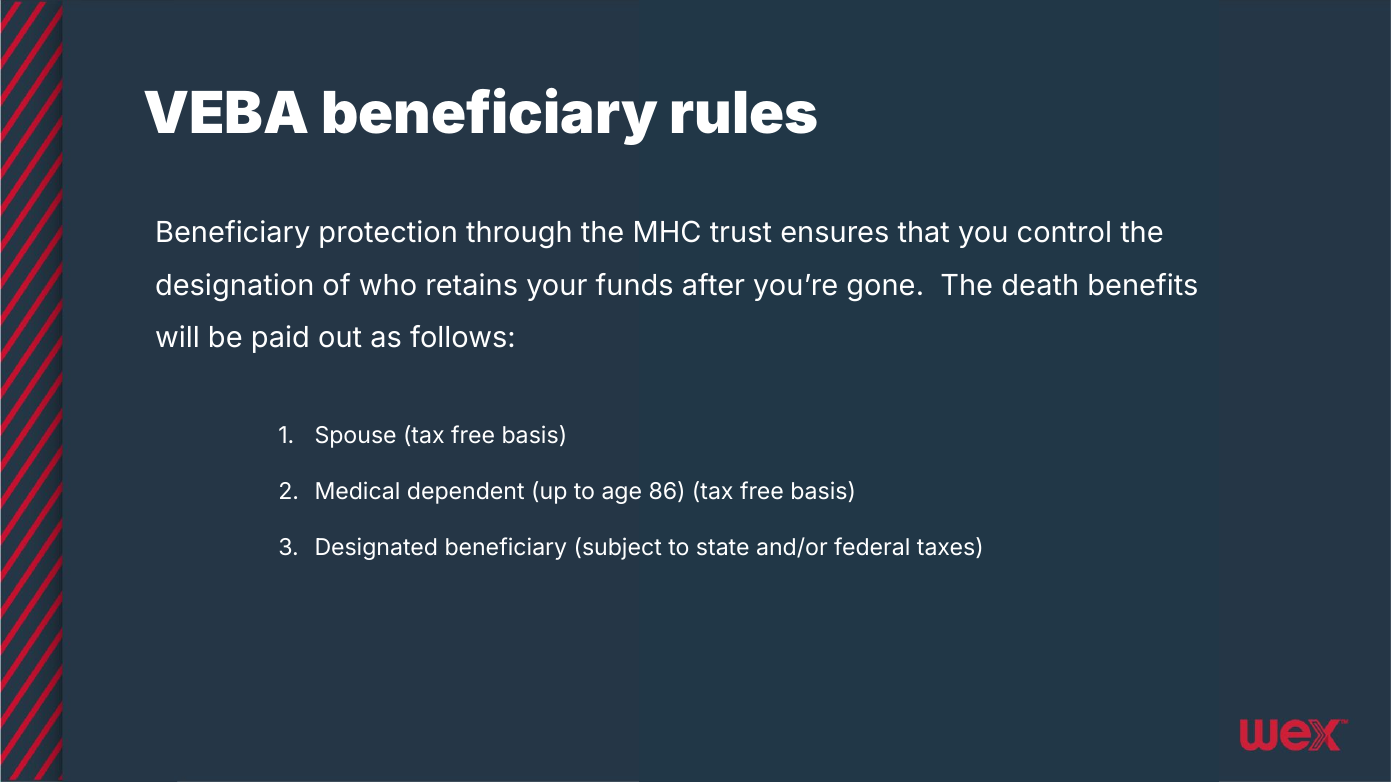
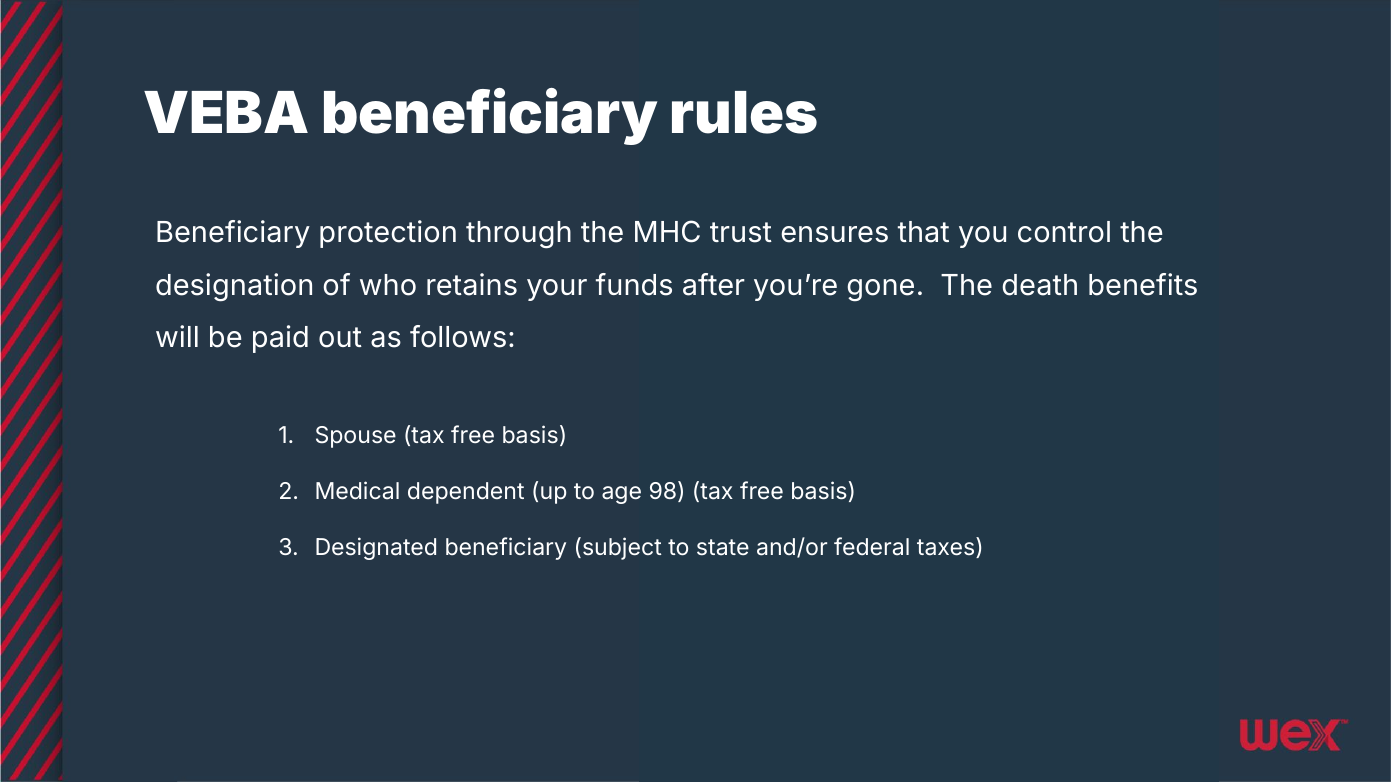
86: 86 -> 98
